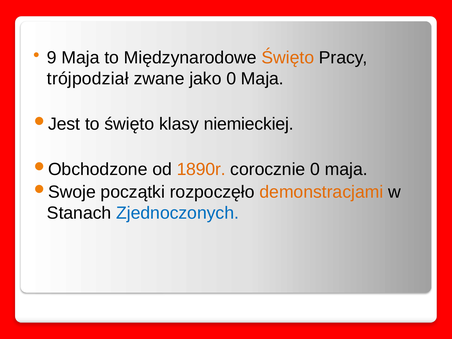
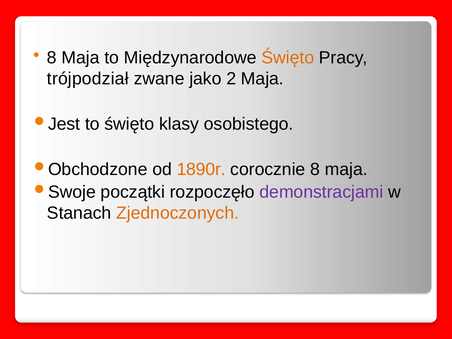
9 at (52, 58): 9 -> 8
jako 0: 0 -> 2
niemieckiej: niemieckiej -> osobistego
corocznie 0: 0 -> 8
demonstracjami colour: orange -> purple
Zjednoczonych colour: blue -> orange
